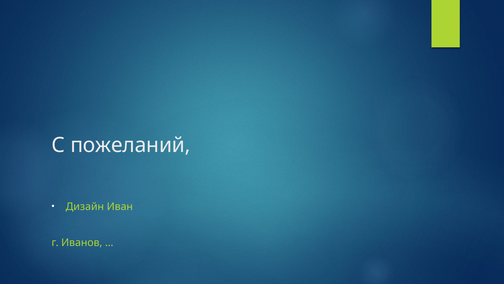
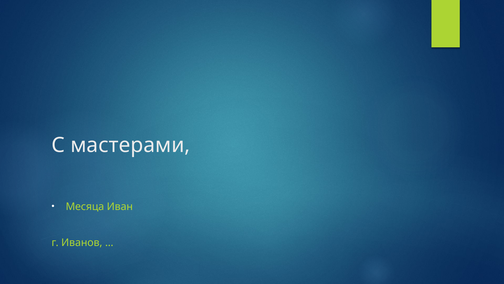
пожеланий: пожеланий -> мастерами
Дизайн: Дизайн -> Месяца
